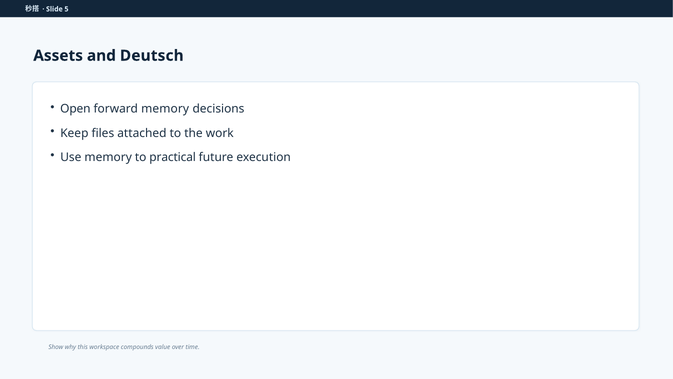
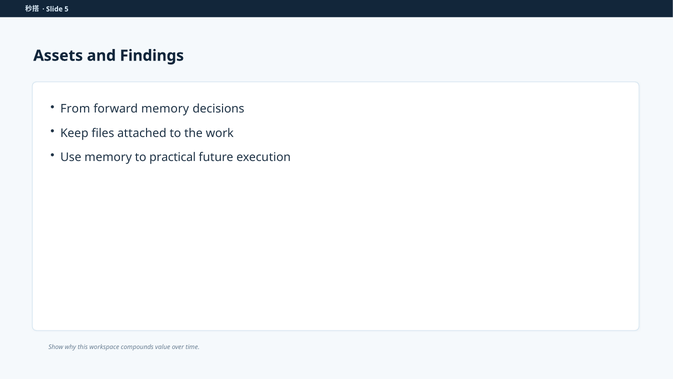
Deutsch: Deutsch -> Findings
Open: Open -> From
